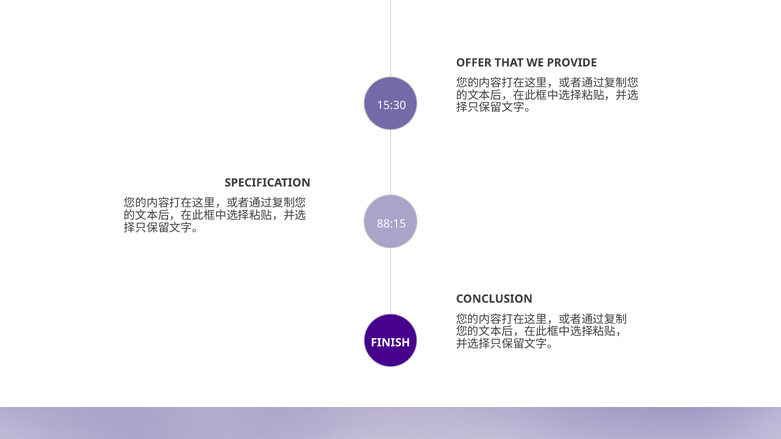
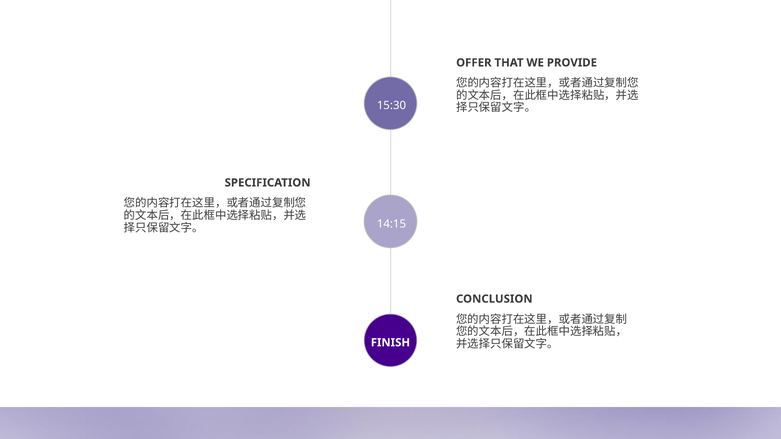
88:15: 88:15 -> 14:15
